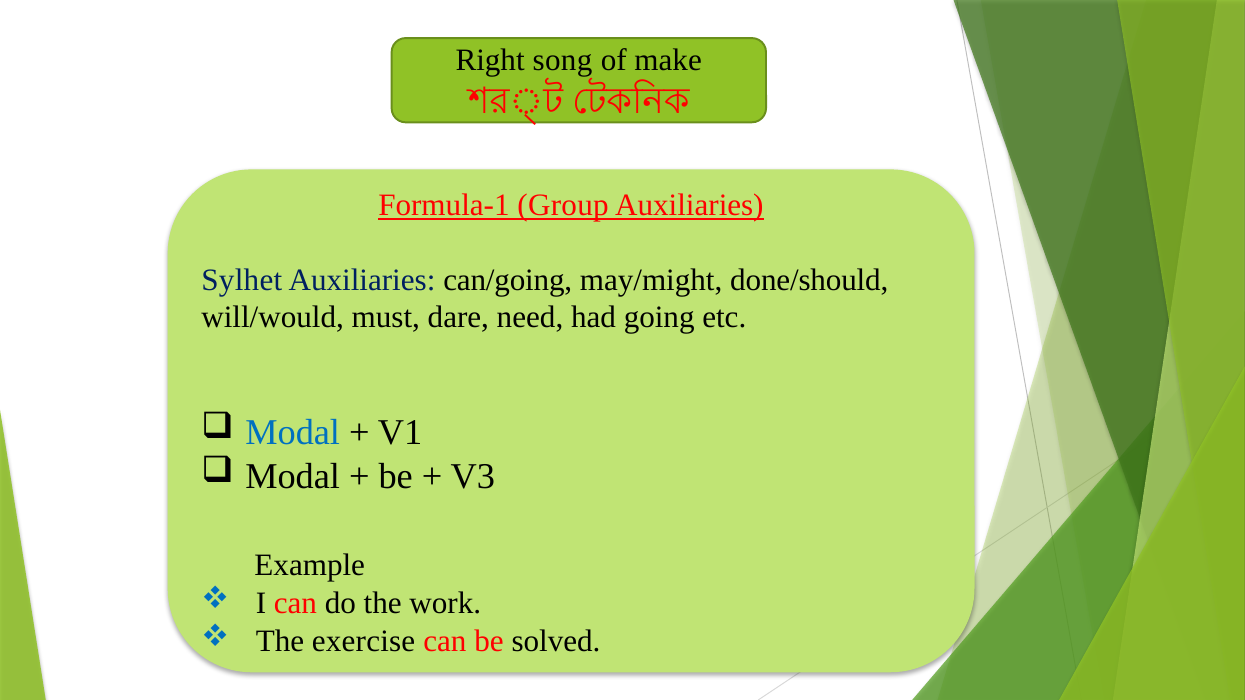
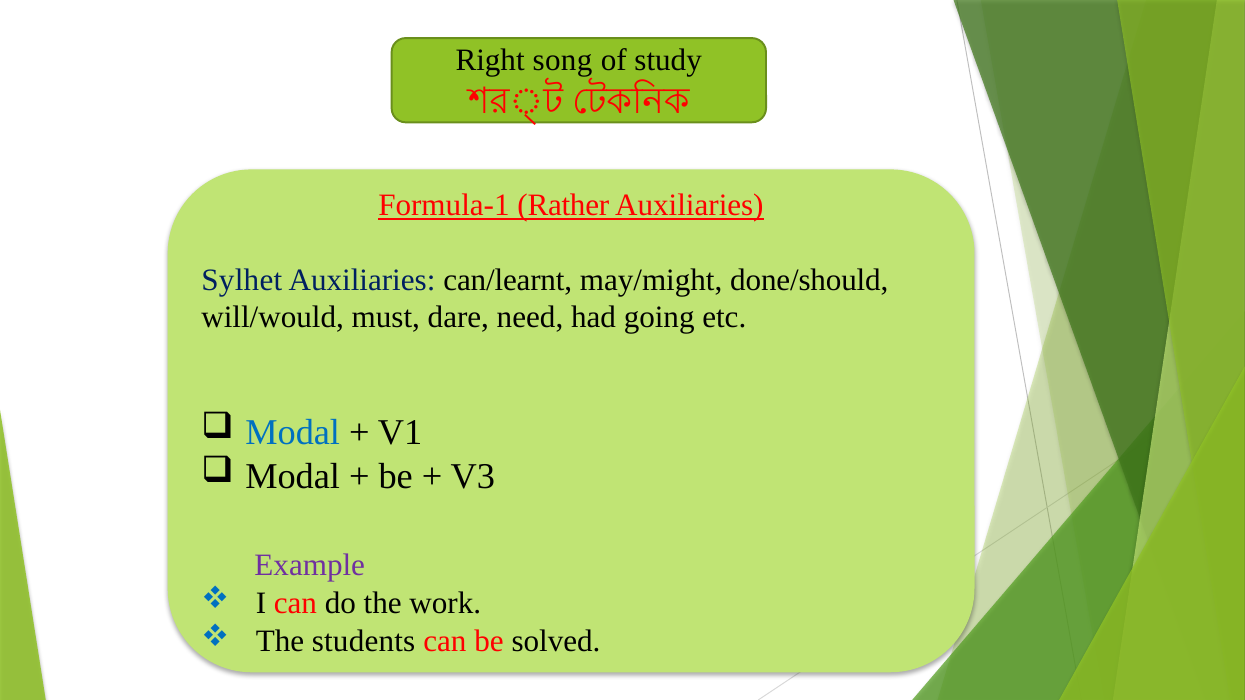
make: make -> study
Group: Group -> Rather
can/going: can/going -> can/learnt
Example colour: black -> purple
exercise: exercise -> students
